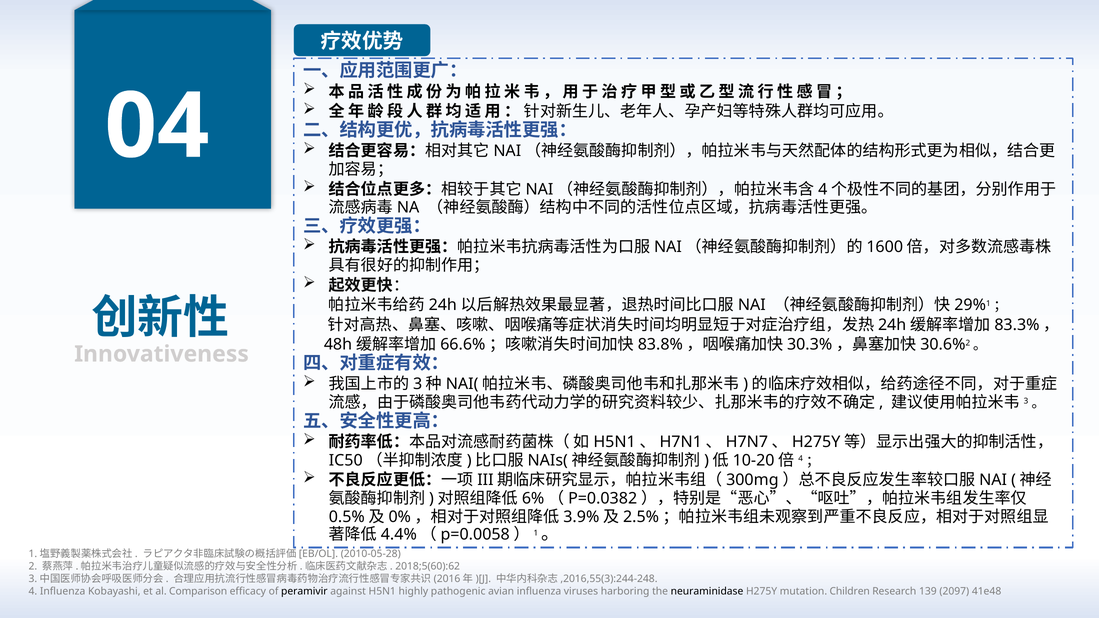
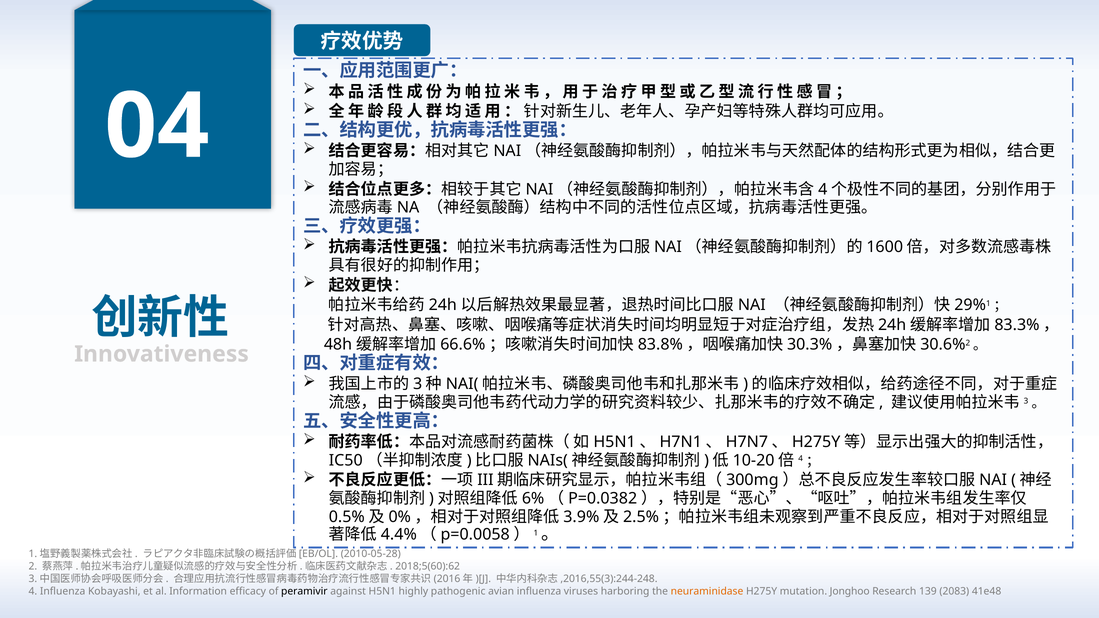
Comparison: Comparison -> Information
neuraminidase colour: black -> orange
Children: Children -> Jonghoo
2097: 2097 -> 2083
